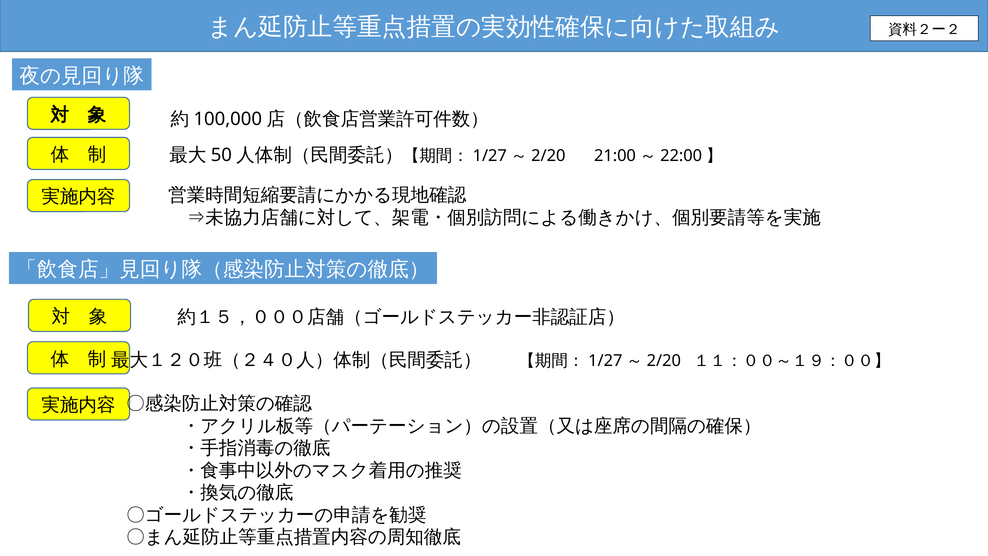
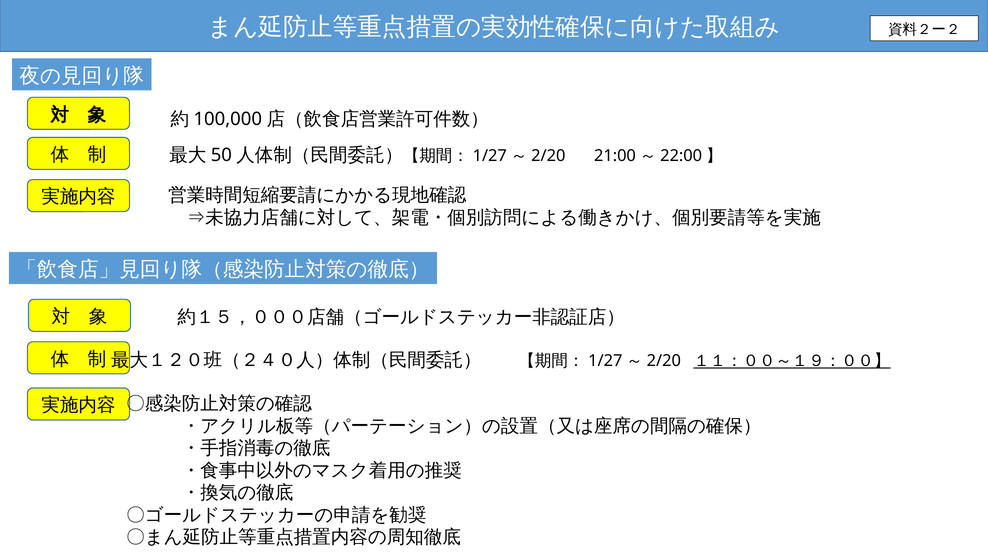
１１：００～１９：００】 underline: none -> present
